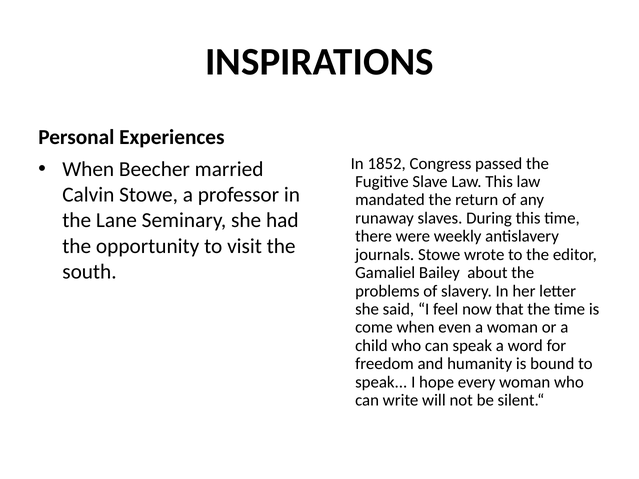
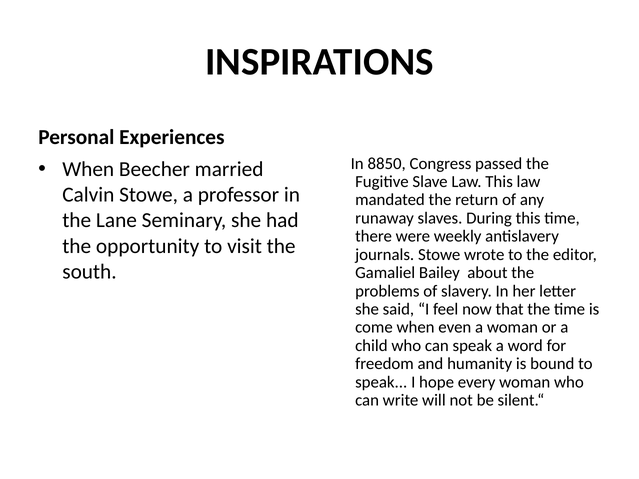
1852: 1852 -> 8850
